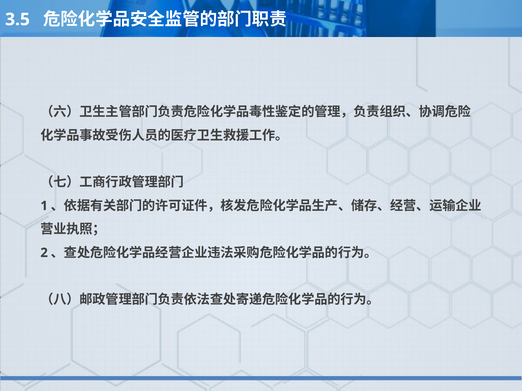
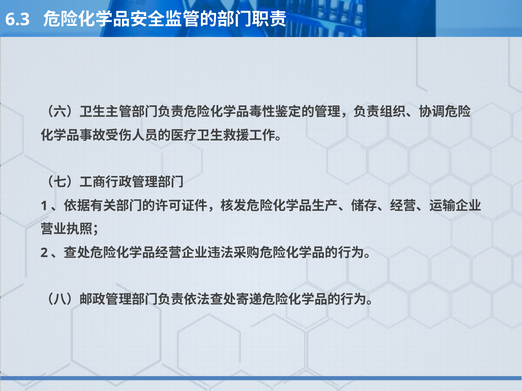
3.5: 3.5 -> 6.3
